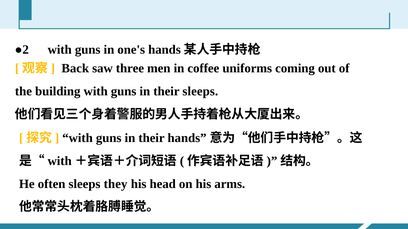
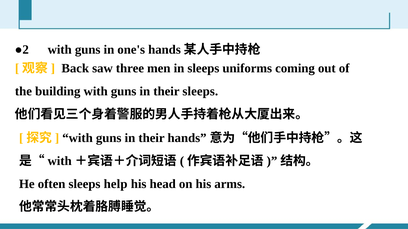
in coffee: coffee -> sleeps
they: they -> help
